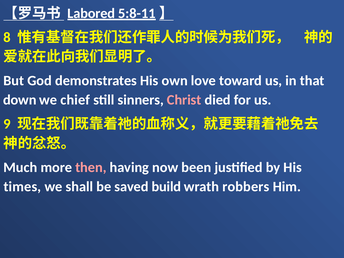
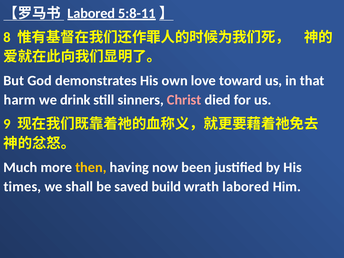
down: down -> harm
chief: chief -> drink
then colour: pink -> yellow
wrath robbers: robbers -> labored
